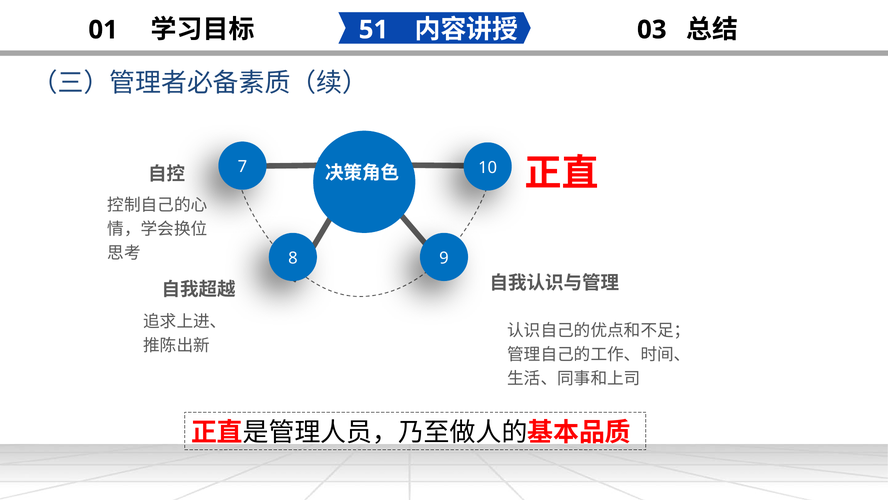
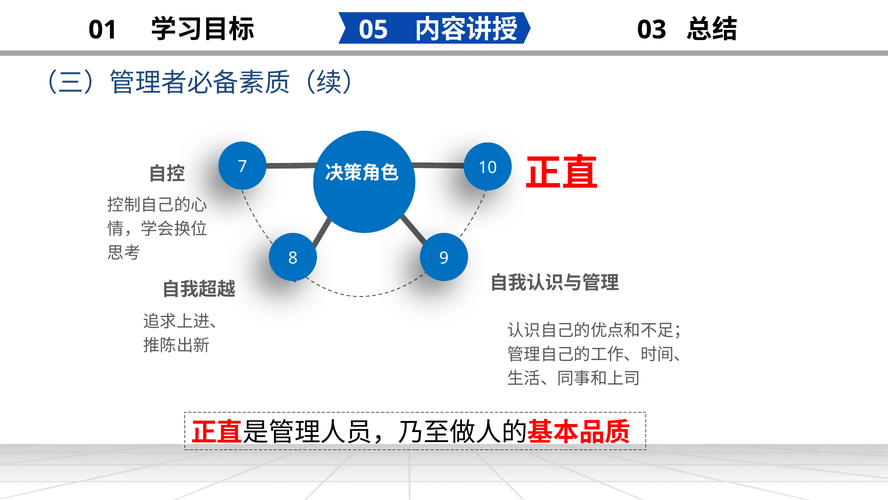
51: 51 -> 05
